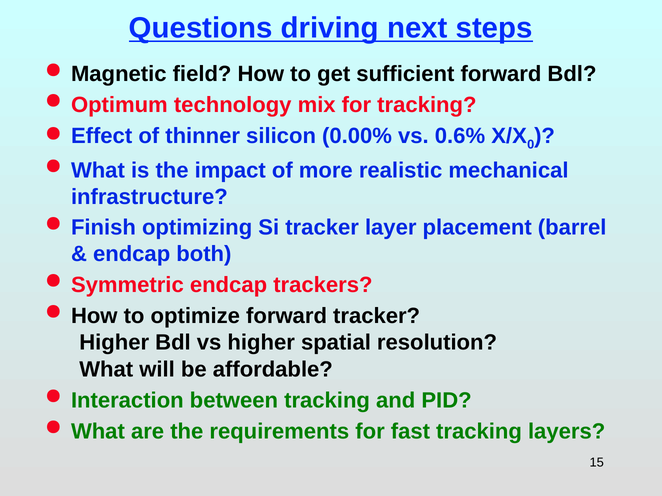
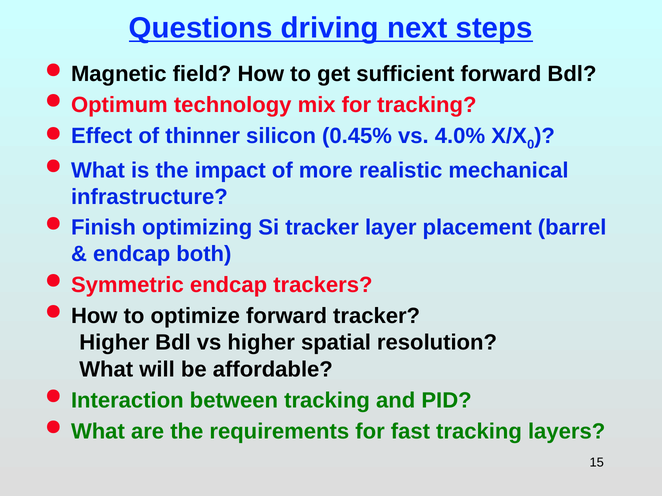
0.00%: 0.00% -> 0.45%
0.6%: 0.6% -> 4.0%
